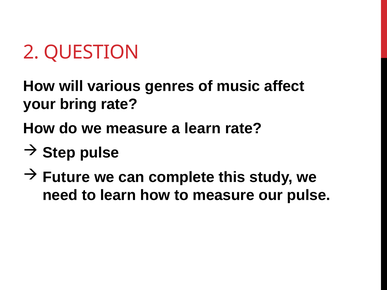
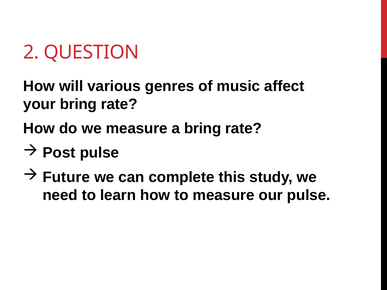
a learn: learn -> bring
Step: Step -> Post
